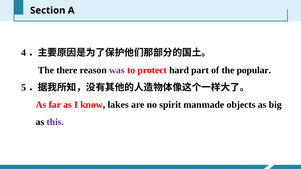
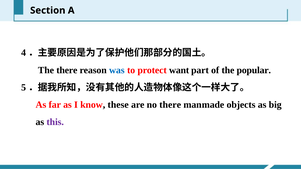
was colour: purple -> blue
hard: hard -> want
lakes: lakes -> these
no spirit: spirit -> there
